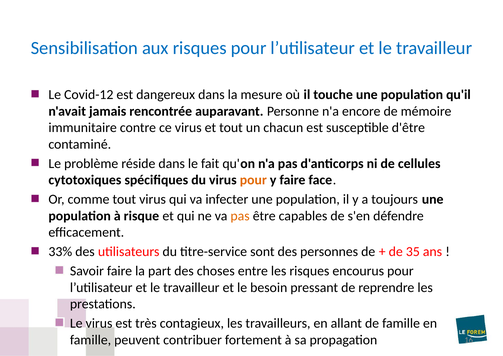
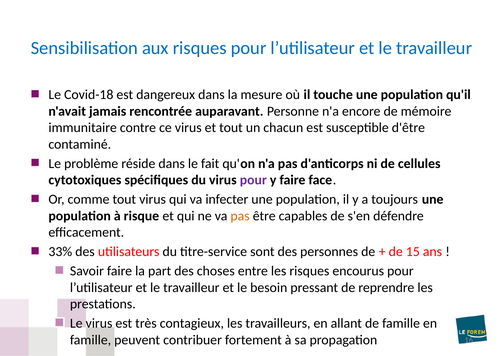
Covid-12: Covid-12 -> Covid-18
pour at (253, 180) colour: orange -> purple
35: 35 -> 15
